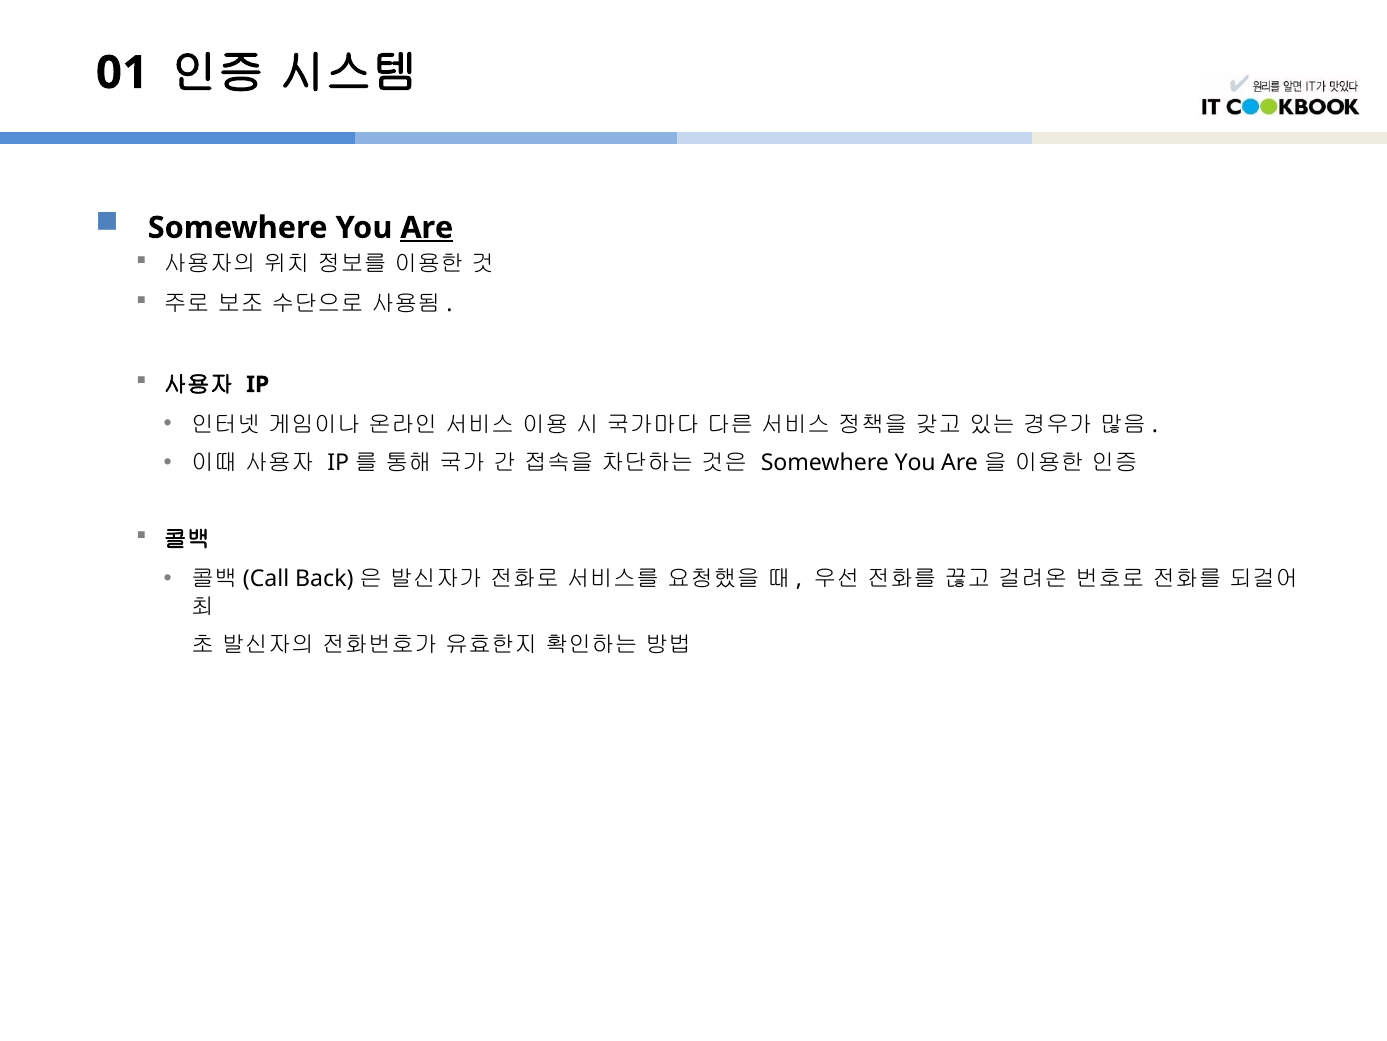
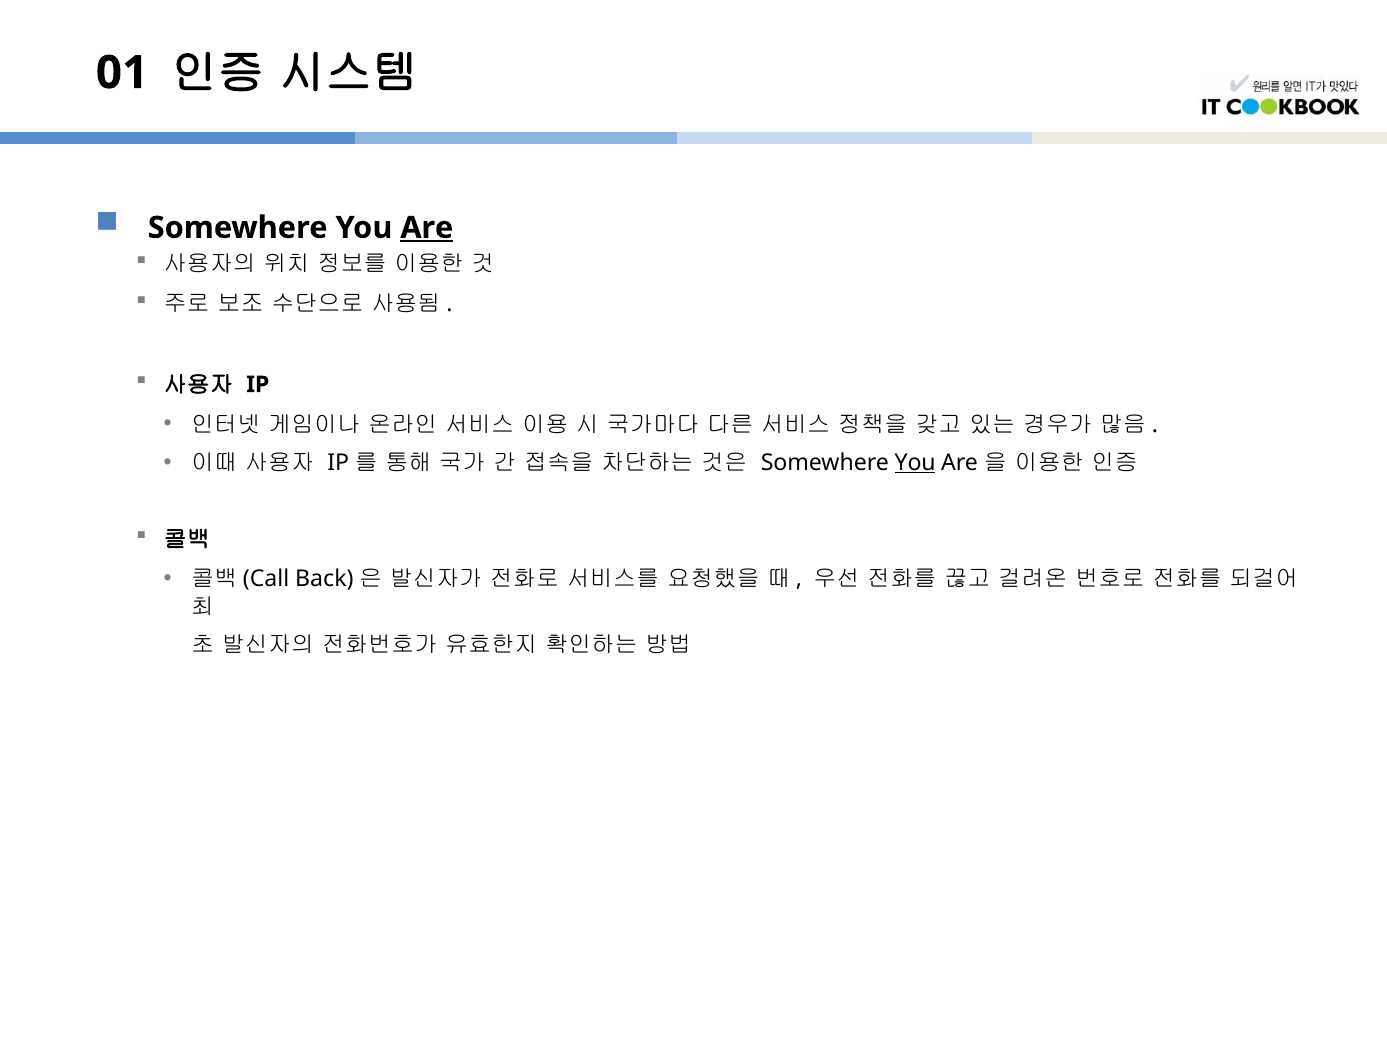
You at (915, 462) underline: none -> present
